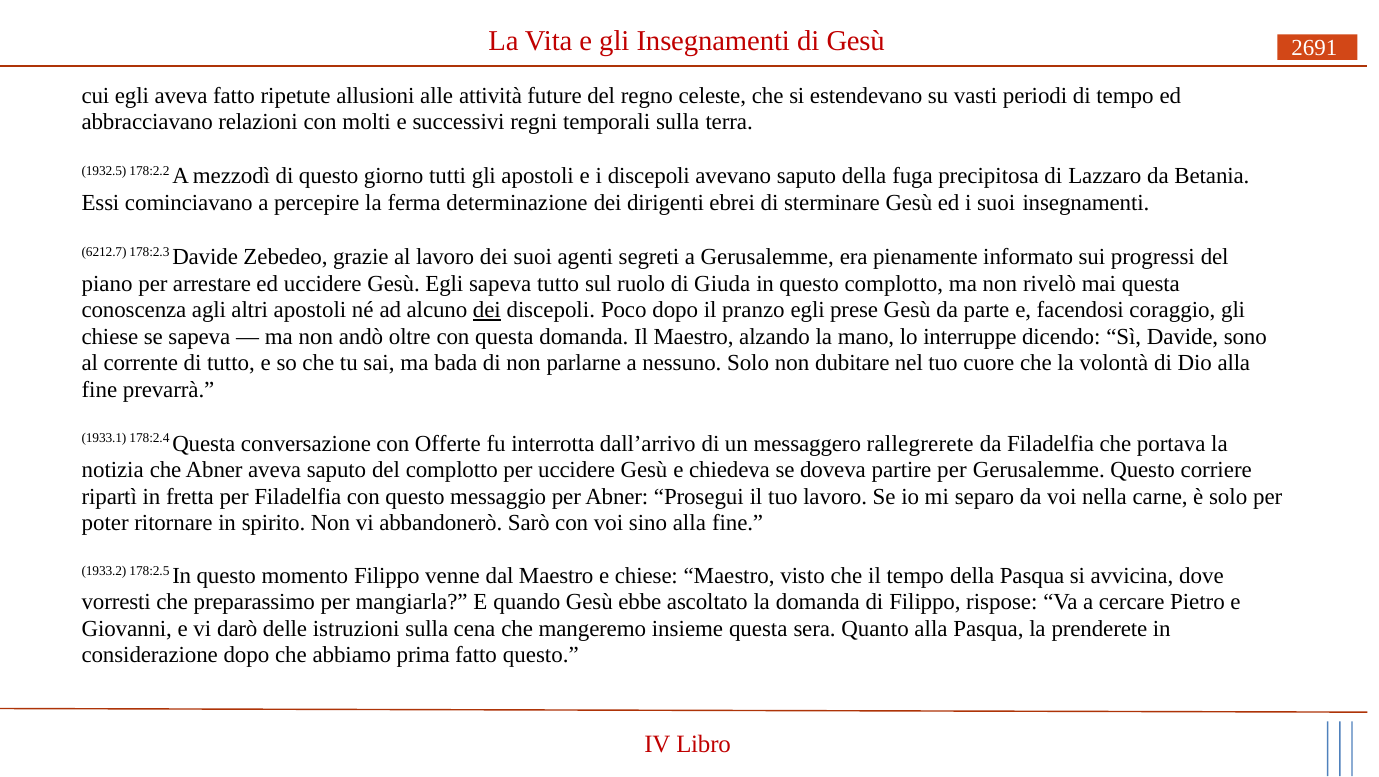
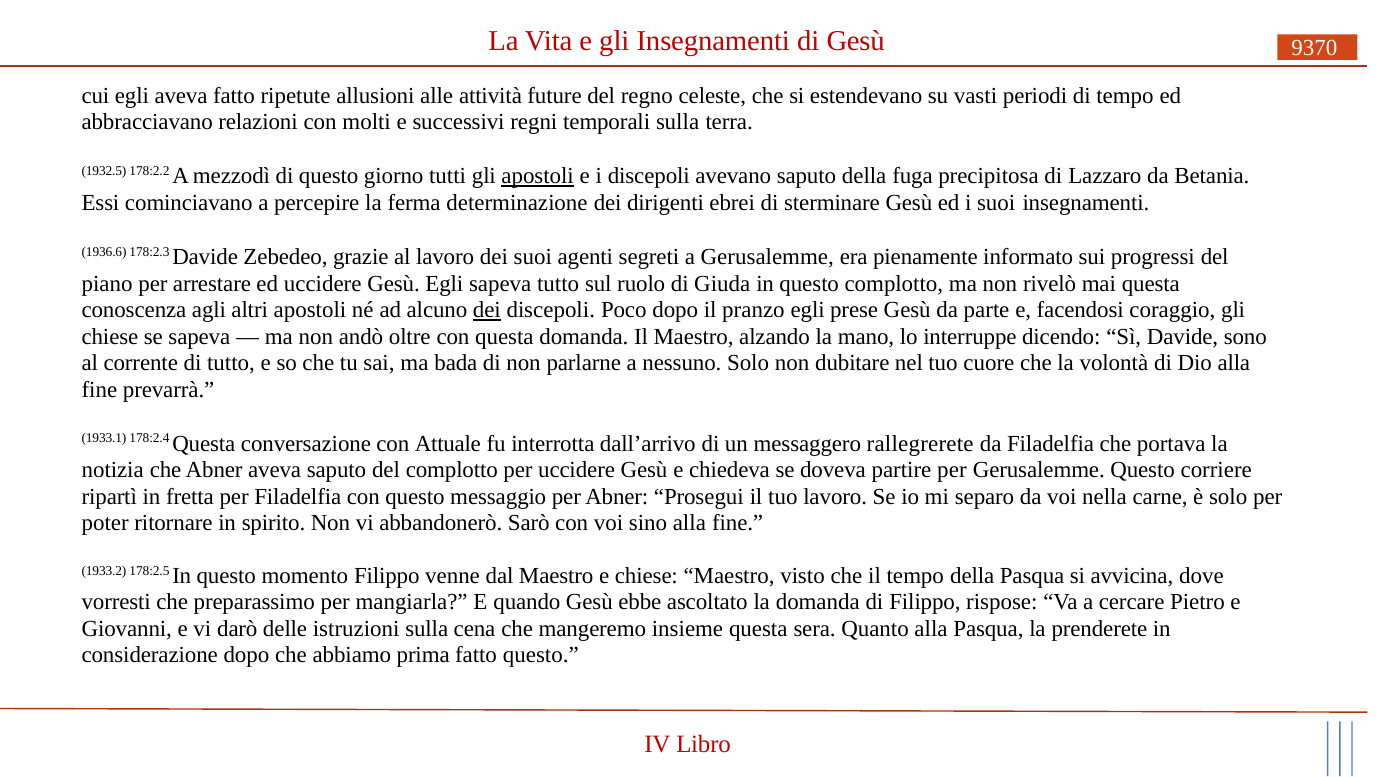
2691: 2691 -> 9370
apostoli at (538, 176) underline: none -> present
6212.7: 6212.7 -> 1936.6
Offerte: Offerte -> Attuale
